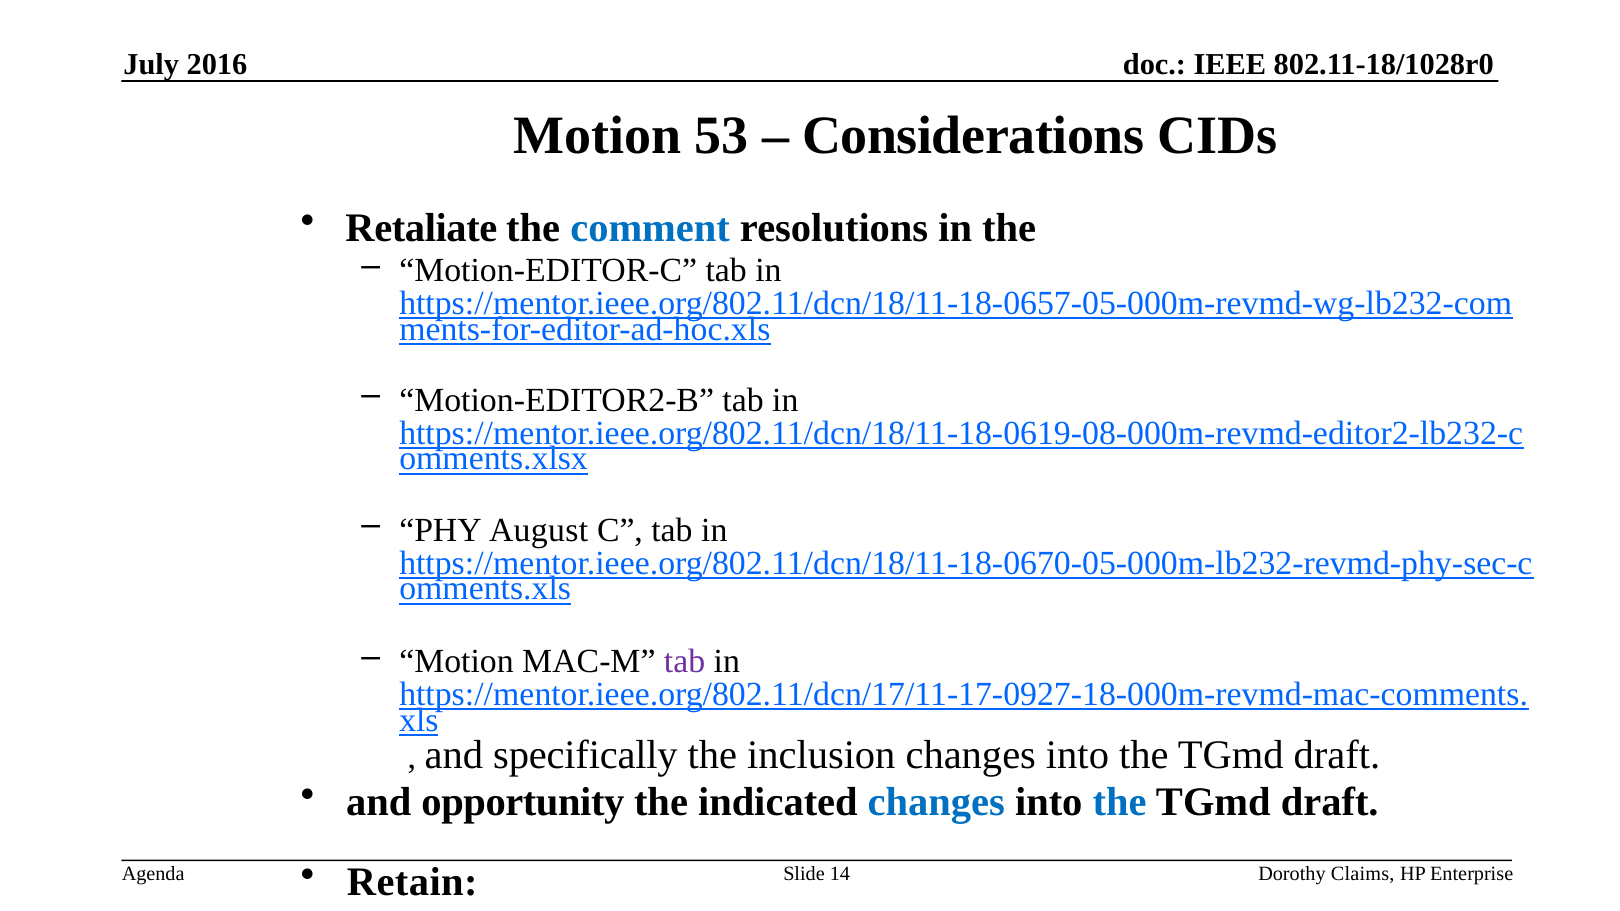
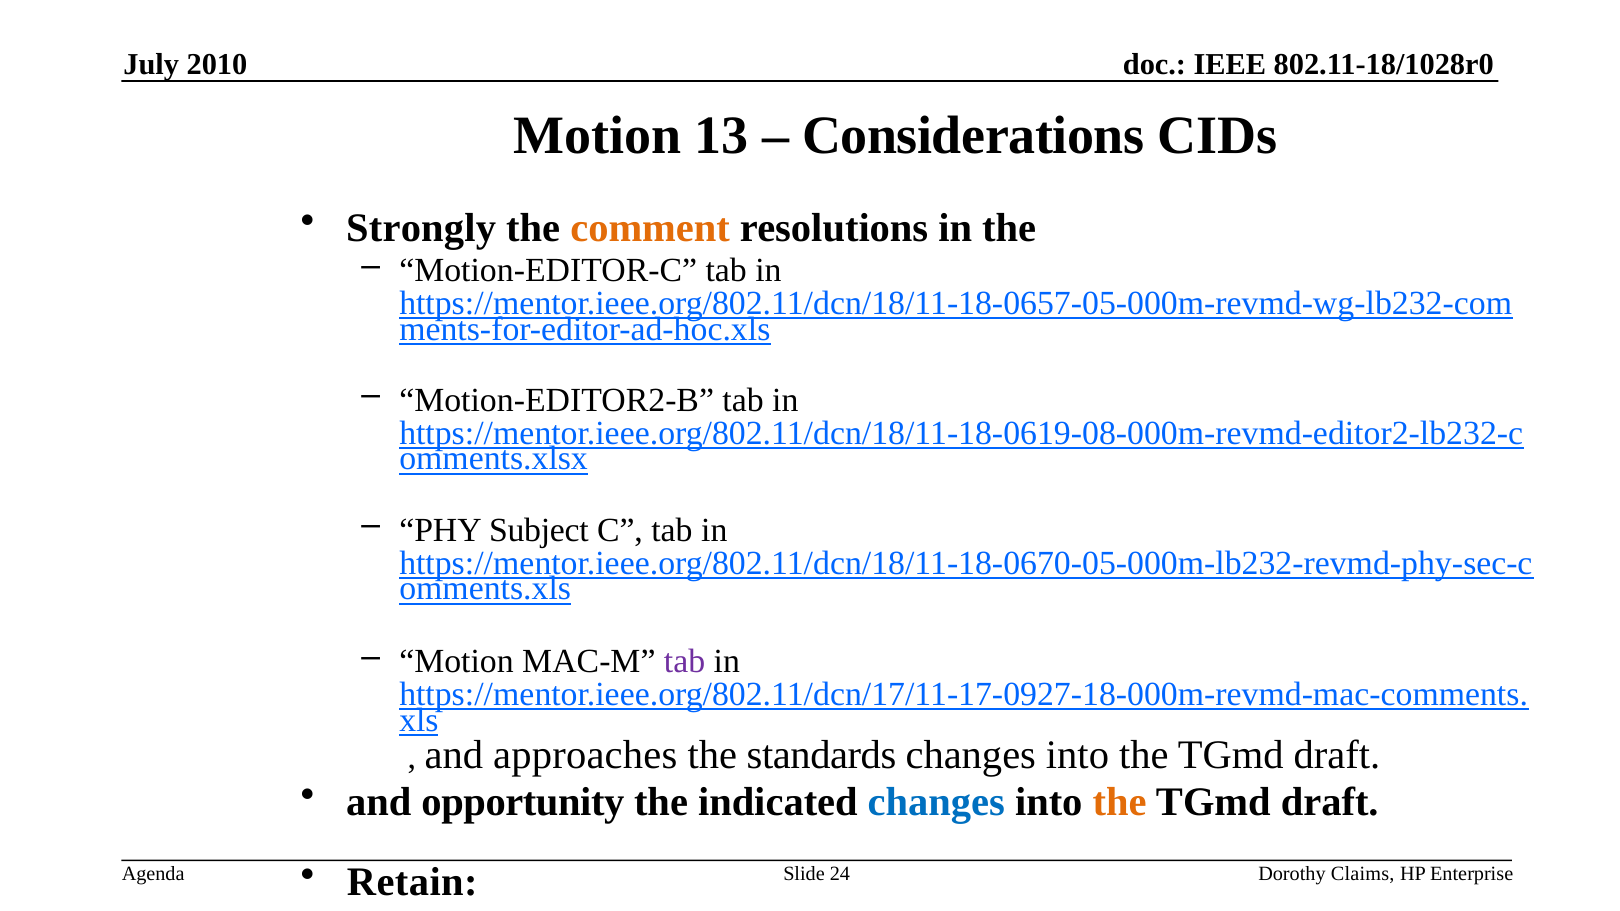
2016: 2016 -> 2010
53: 53 -> 13
Retaliate: Retaliate -> Strongly
comment colour: blue -> orange
August: August -> Subject
specifically: specifically -> approaches
inclusion: inclusion -> standards
the at (1120, 803) colour: blue -> orange
14: 14 -> 24
